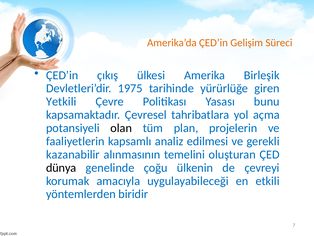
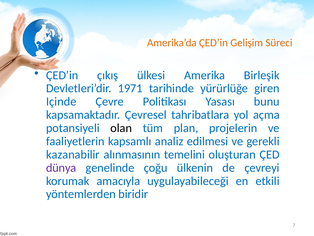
1975: 1975 -> 1971
Yetkili: Yetkili -> Içinde
dünya colour: black -> purple
